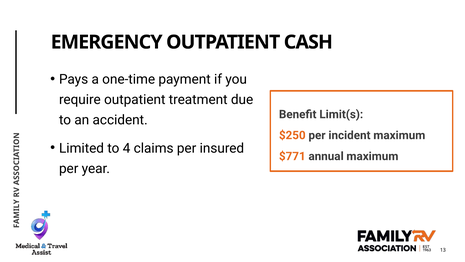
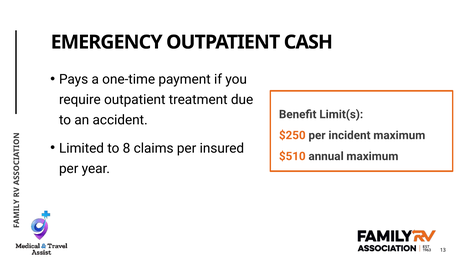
4: 4 -> 8
$771: $771 -> $510
